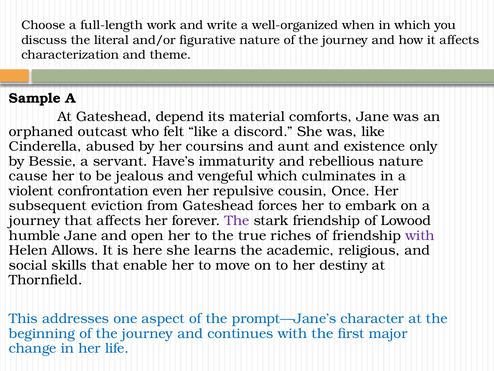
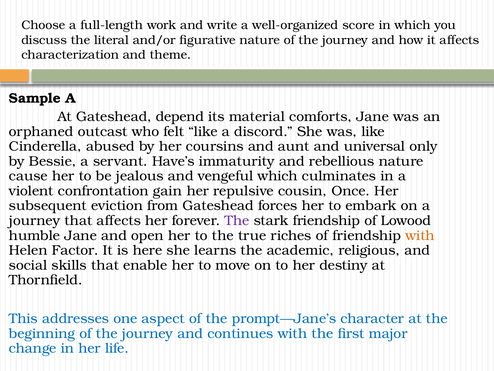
when: when -> score
existence: existence -> universal
even: even -> gain
with at (420, 235) colour: purple -> orange
Allows: Allows -> Factor
